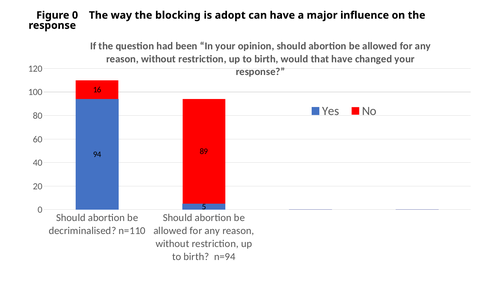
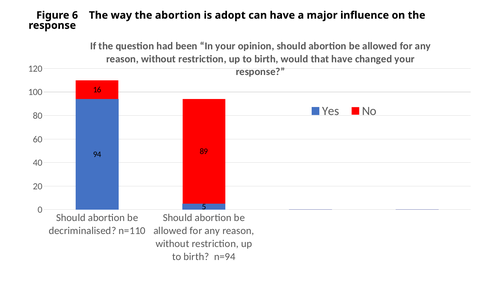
Figure 0: 0 -> 6
the blocking: blocking -> abortion
